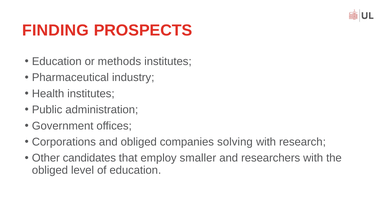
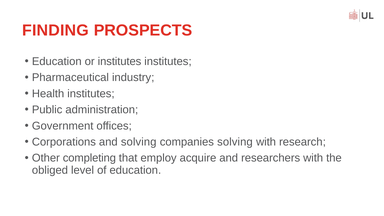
or methods: methods -> institutes
and obliged: obliged -> solving
candidates: candidates -> completing
smaller: smaller -> acquire
